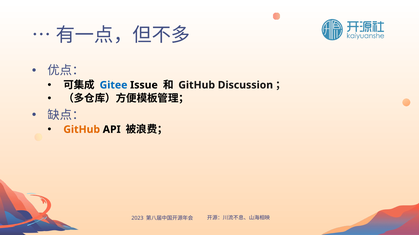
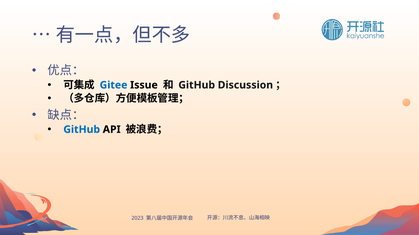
GitHub at (82, 130) colour: orange -> blue
